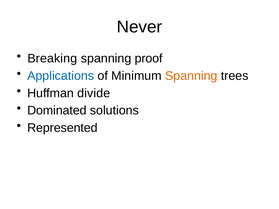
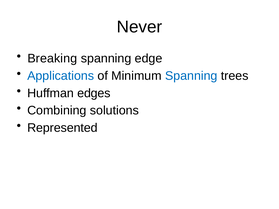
proof: proof -> edge
Spanning at (191, 76) colour: orange -> blue
divide: divide -> edges
Dominated: Dominated -> Combining
